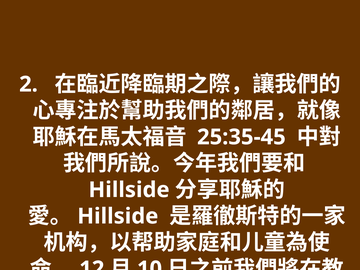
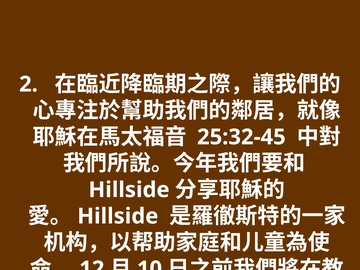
25:35-45: 25:35-45 -> 25:32-45
